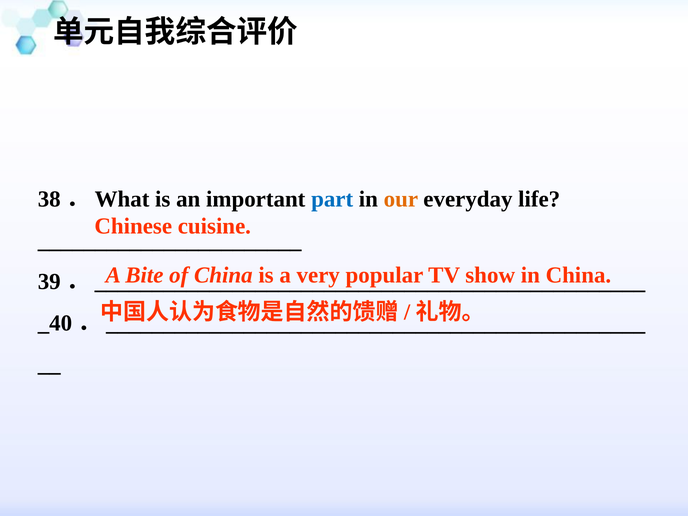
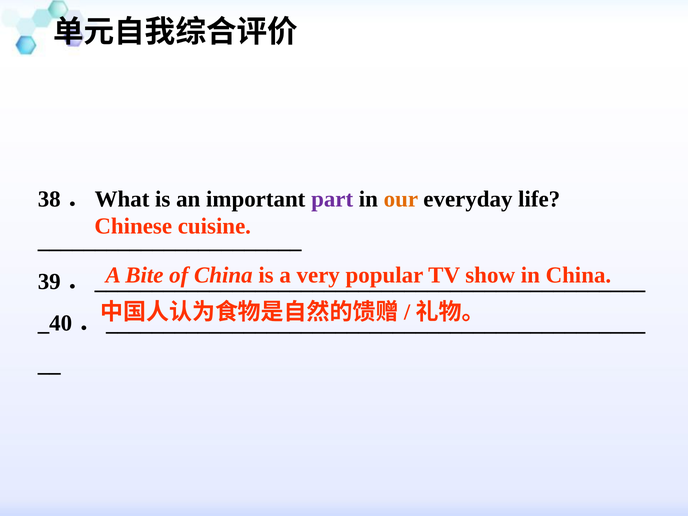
part colour: blue -> purple
